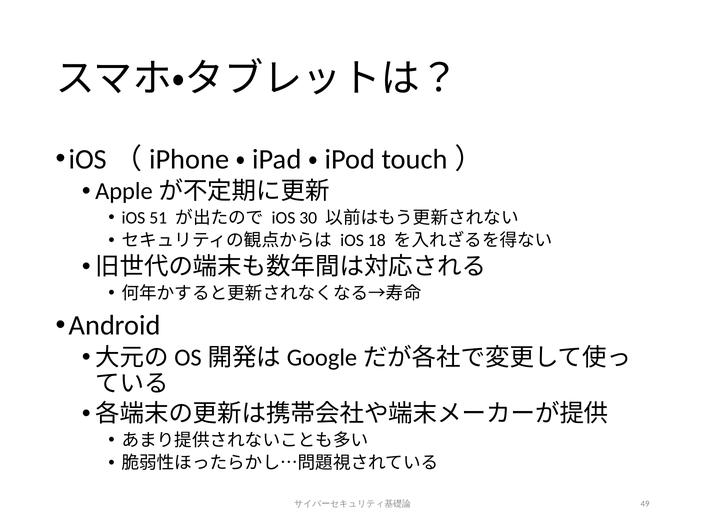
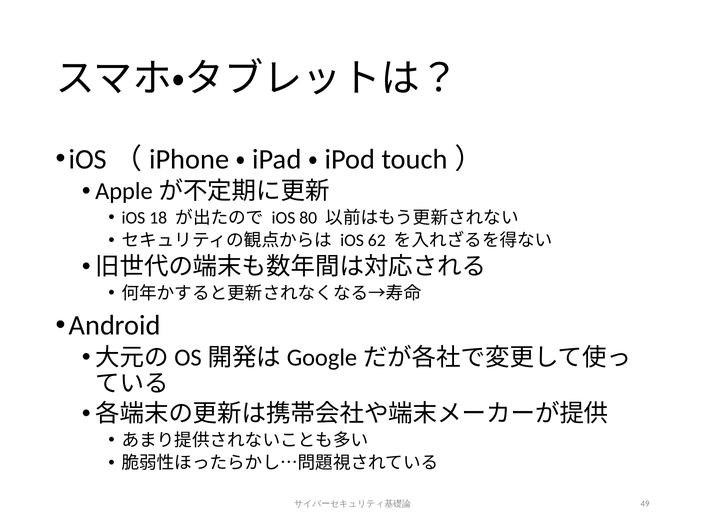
51: 51 -> 18
30: 30 -> 80
18: 18 -> 62
